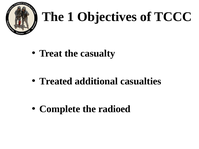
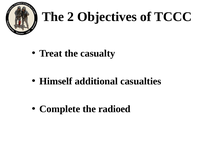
1: 1 -> 2
Treated: Treated -> Himself
